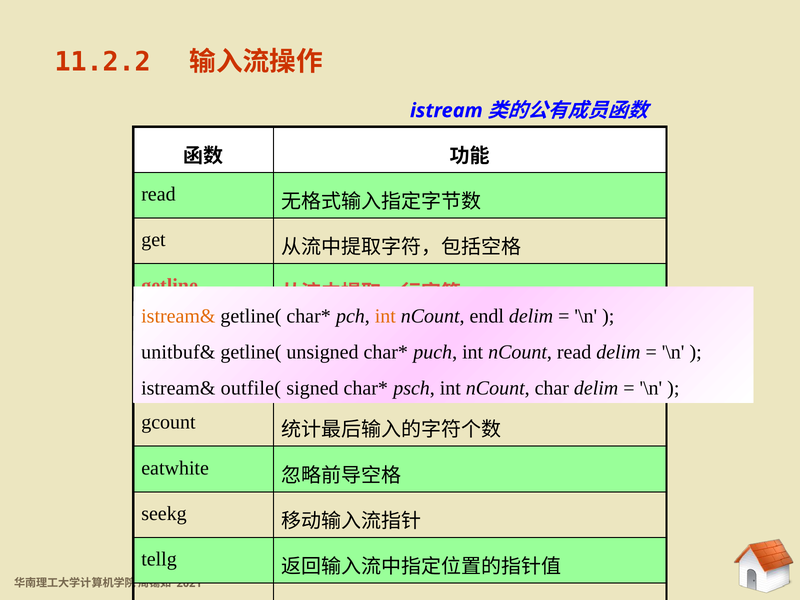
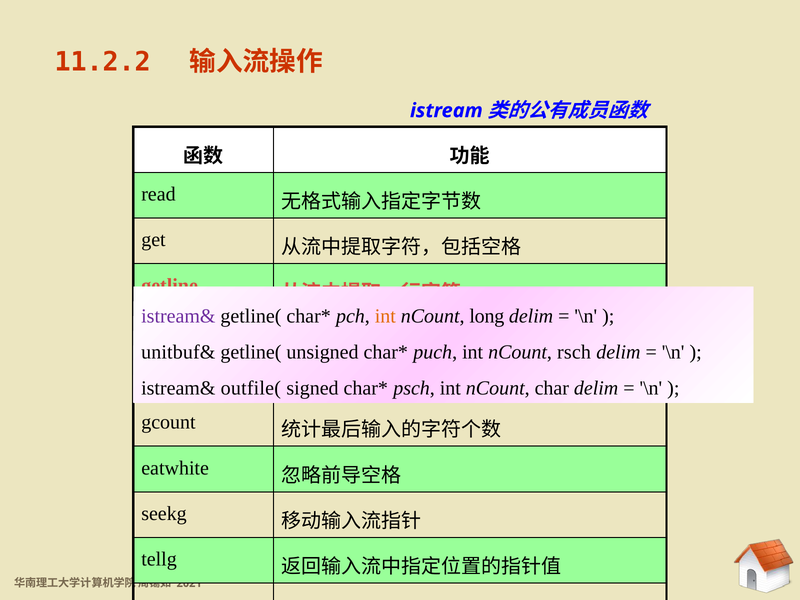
istream& at (178, 316) colour: orange -> purple
endl: endl -> long
nCount read: read -> rsch
